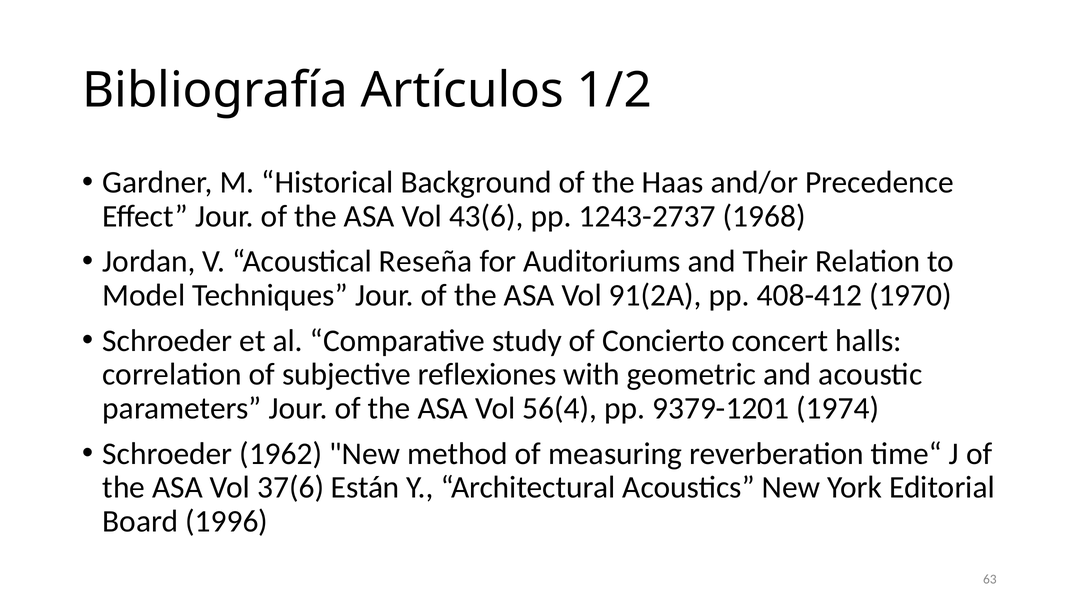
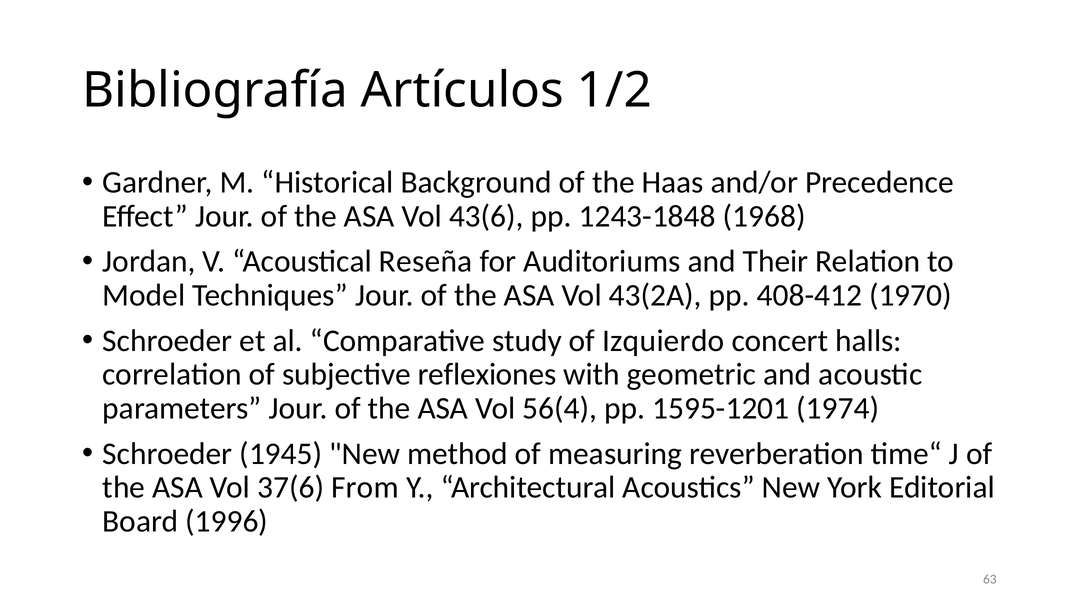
1243-2737: 1243-2737 -> 1243-1848
91(2A: 91(2A -> 43(2A
Concierto: Concierto -> Izquierdo
9379-1201: 9379-1201 -> 1595-1201
1962: 1962 -> 1945
Están: Están -> From
